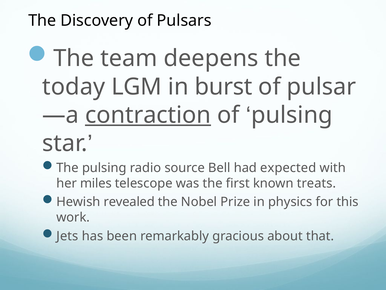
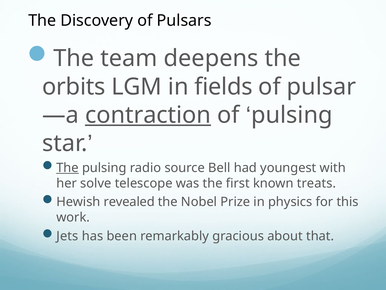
today: today -> orbits
burst: burst -> fields
The at (68, 168) underline: none -> present
expected: expected -> youngest
miles: miles -> solve
